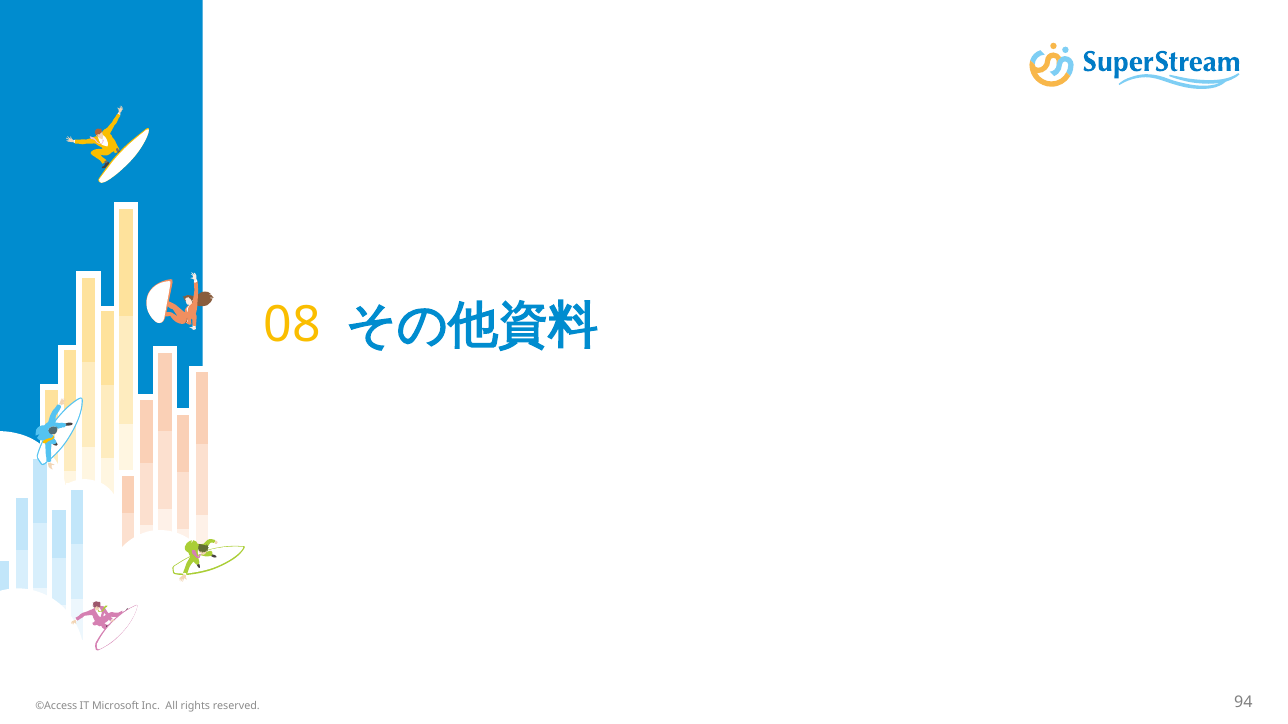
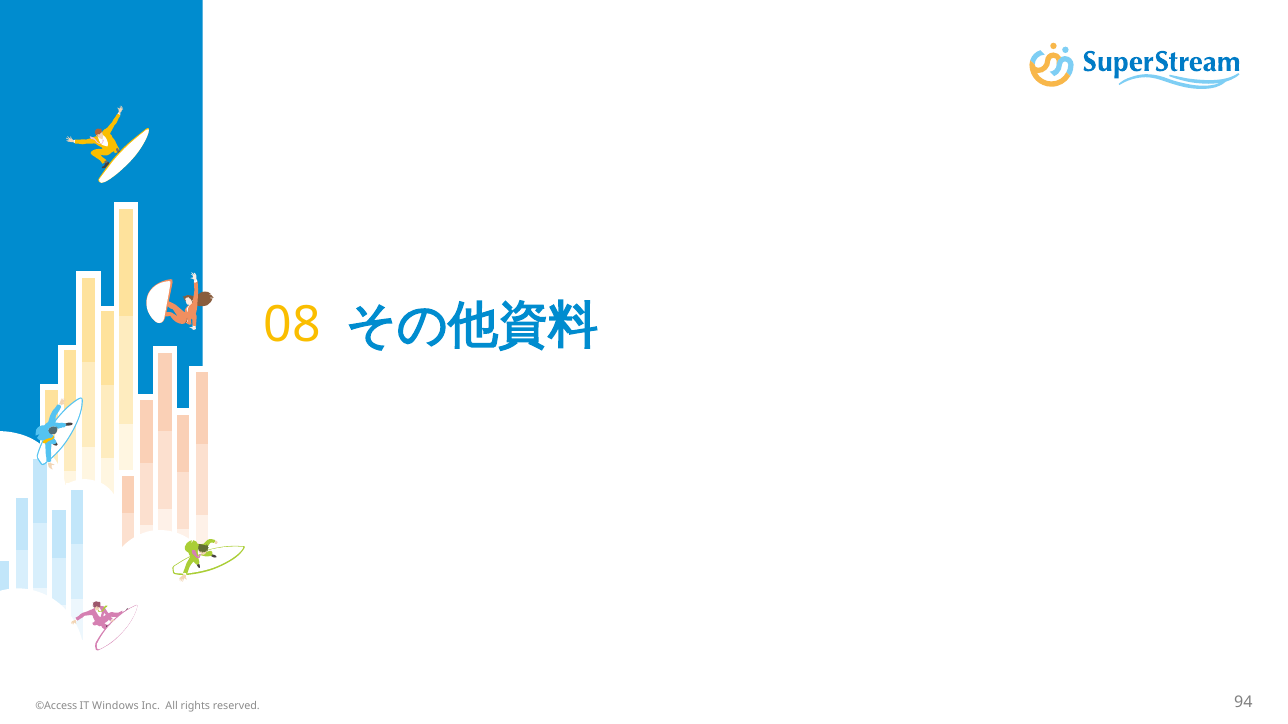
Microsoft: Microsoft -> Windows
